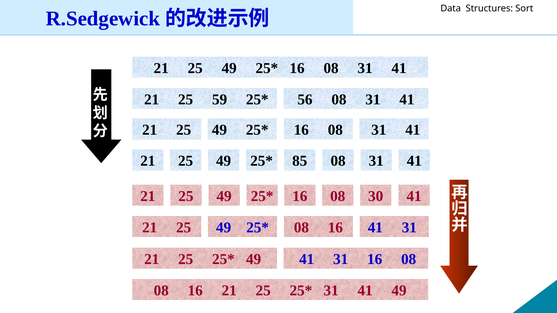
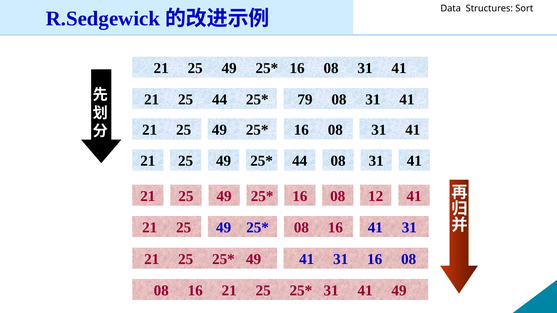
25 59: 59 -> 44
56: 56 -> 79
85 at (300, 161): 85 -> 44
30: 30 -> 12
